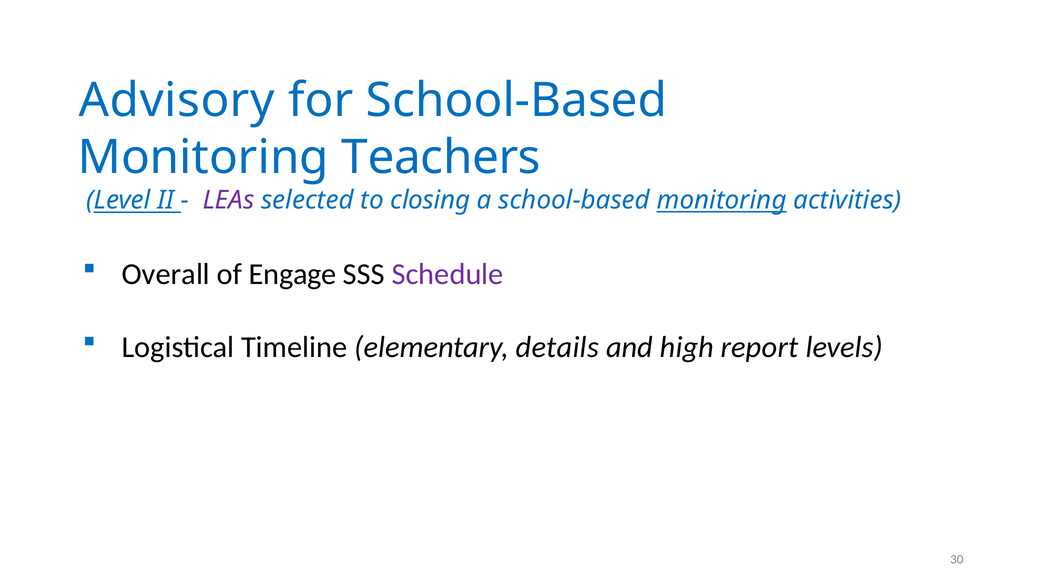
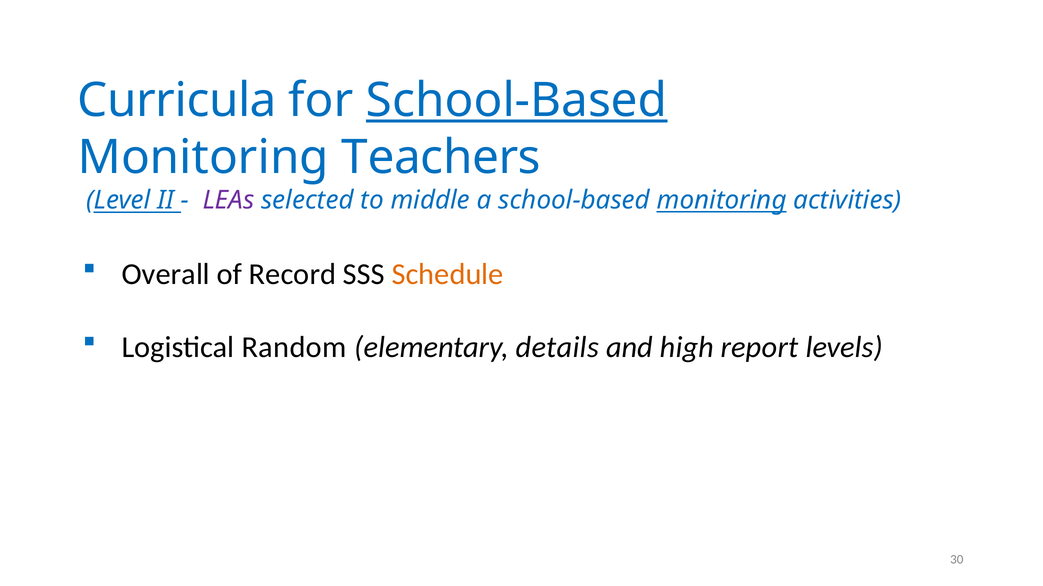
Advisory: Advisory -> Curricula
School-Based at (517, 100) underline: none -> present
closing: closing -> middle
Engage: Engage -> Record
Schedule colour: purple -> orange
Timeline: Timeline -> Random
